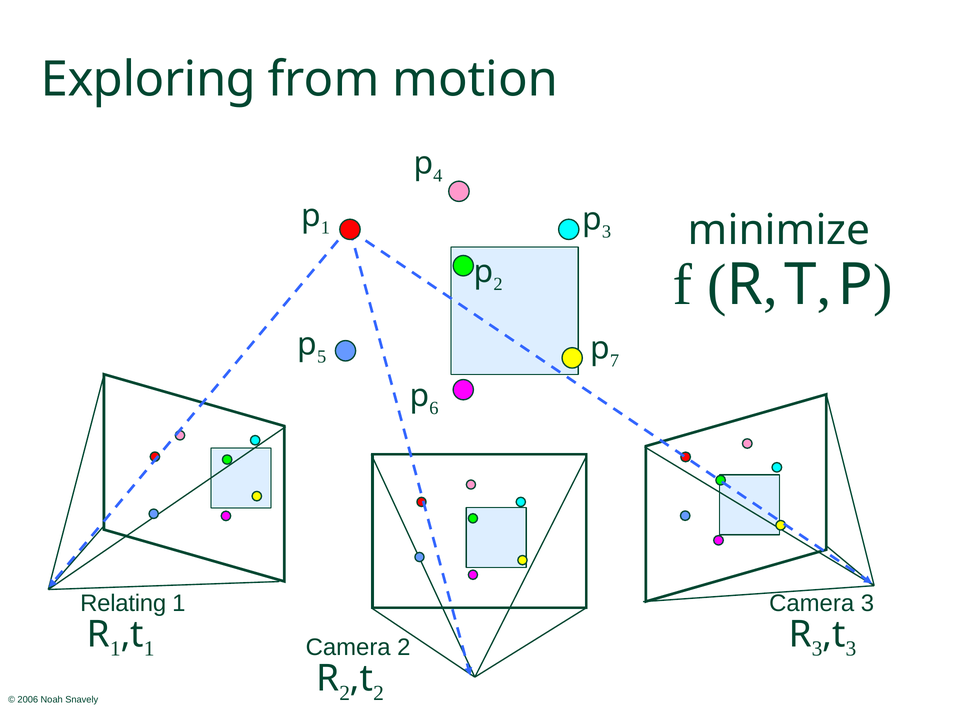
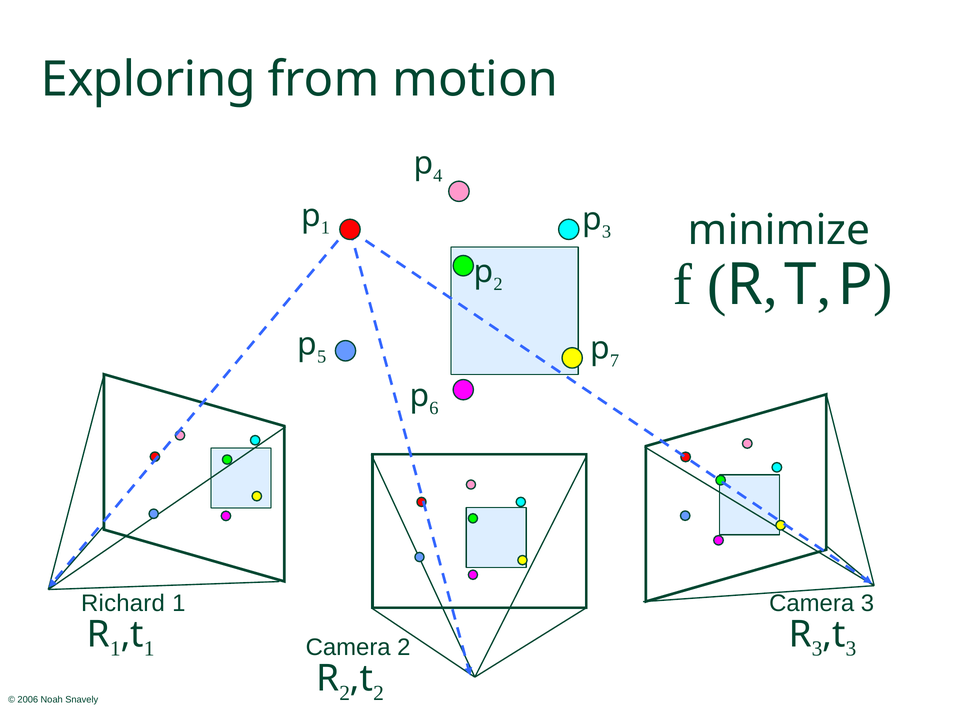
Relating: Relating -> Richard
